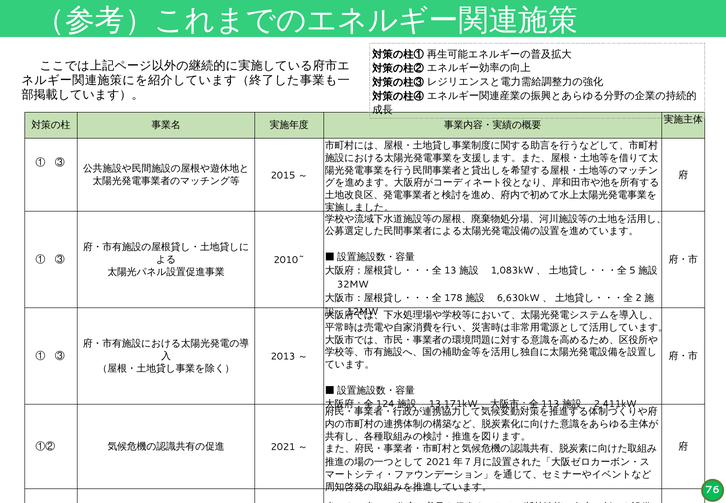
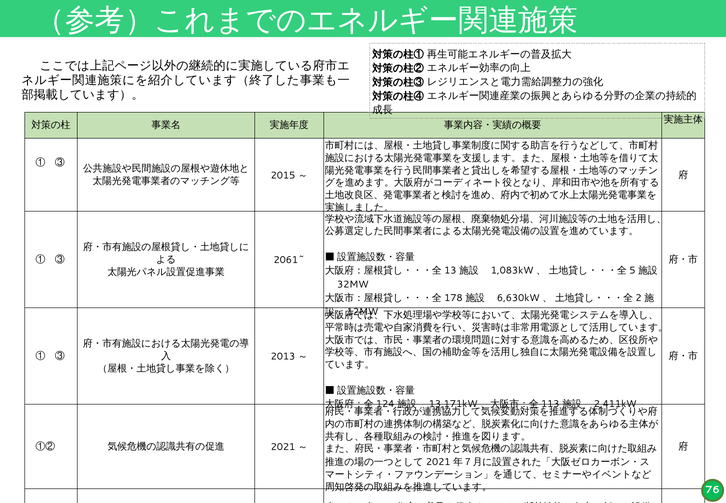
2010~: 2010~ -> 2061~
